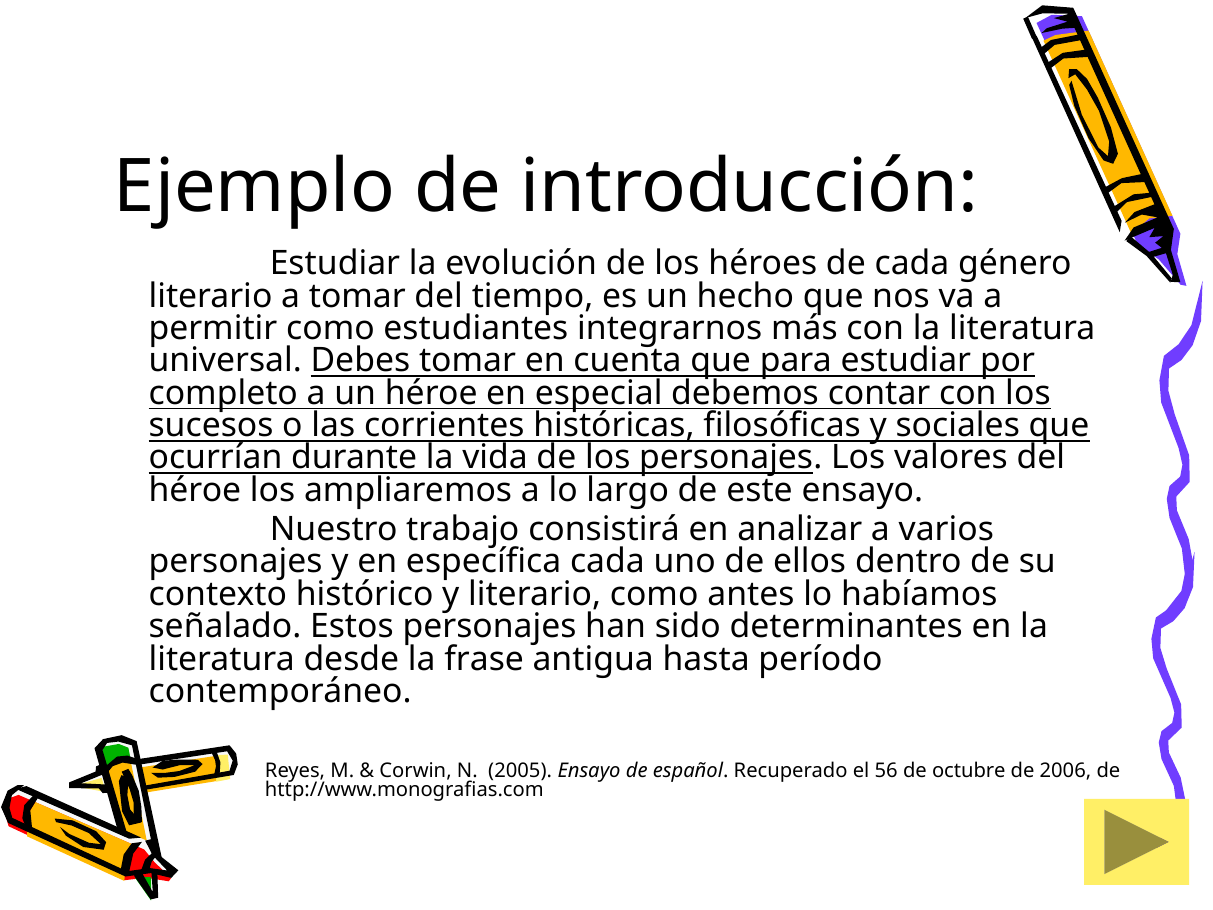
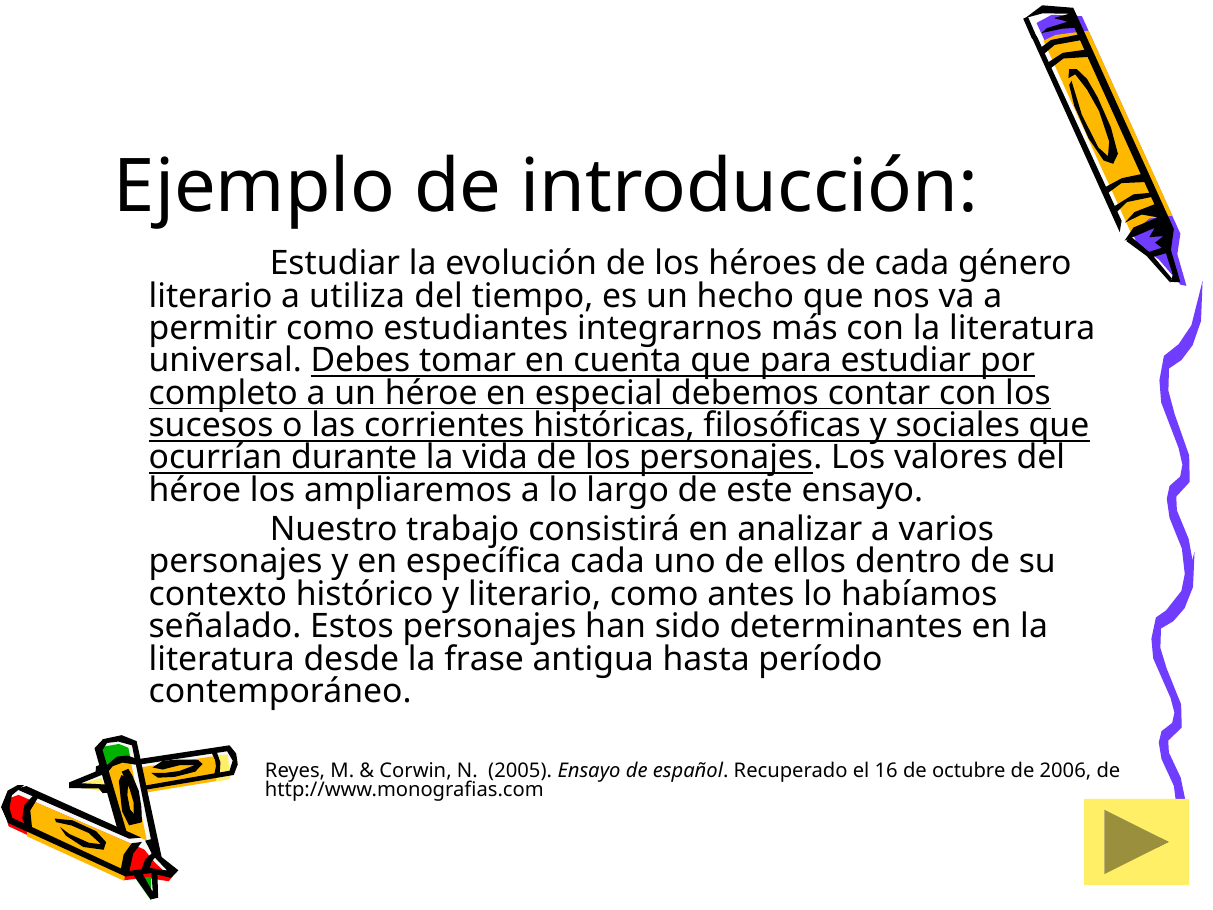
a tomar: tomar -> utiliza
56: 56 -> 16
